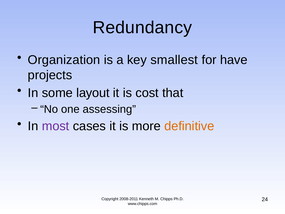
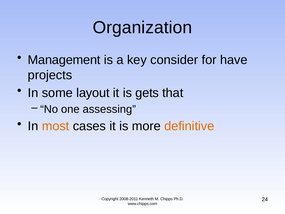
Redundancy: Redundancy -> Organization
Organization: Organization -> Management
smallest: smallest -> consider
cost: cost -> gets
most colour: purple -> orange
